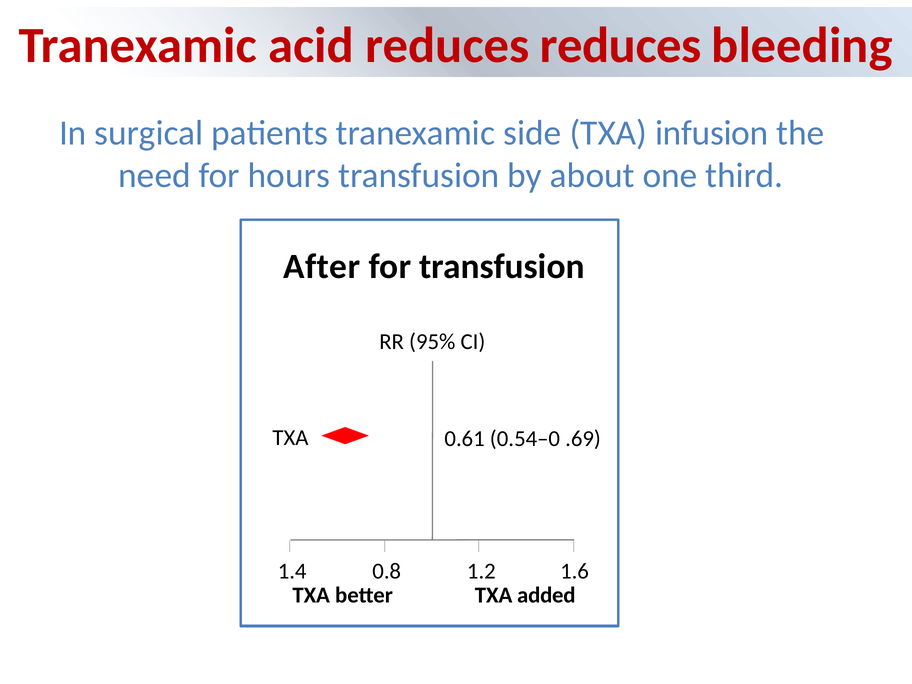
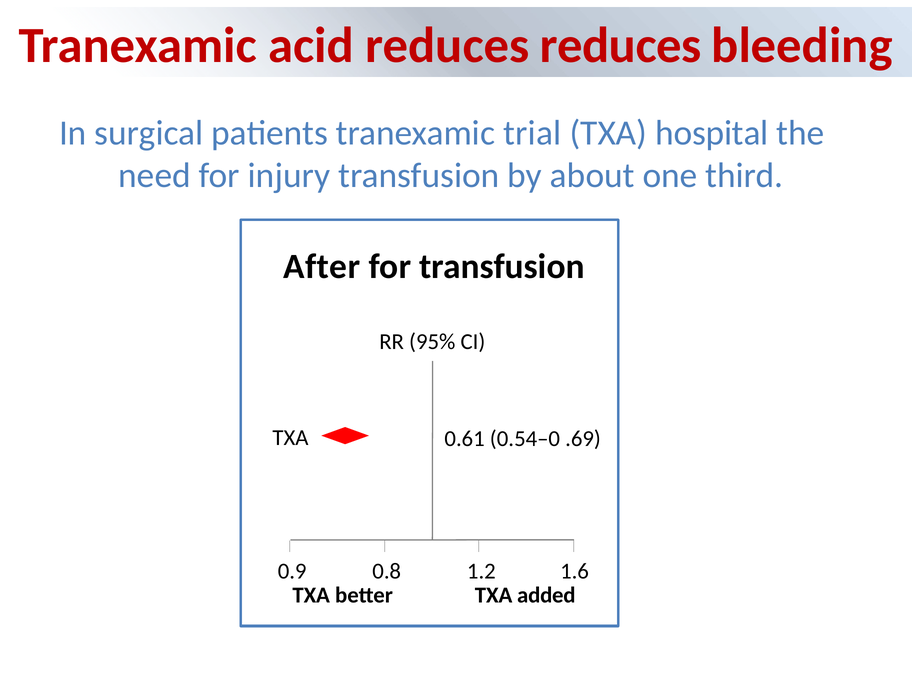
side: side -> trial
infusion: infusion -> hospital
hours: hours -> injury
1.4: 1.4 -> 0.9
